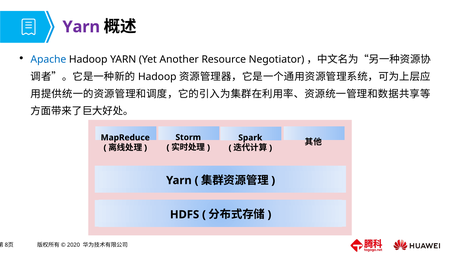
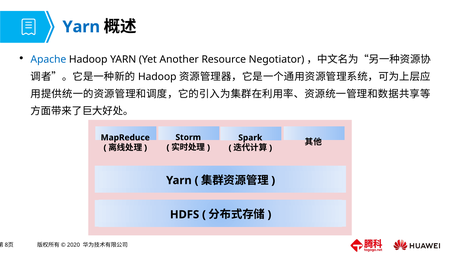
Yarn at (81, 27) colour: purple -> blue
